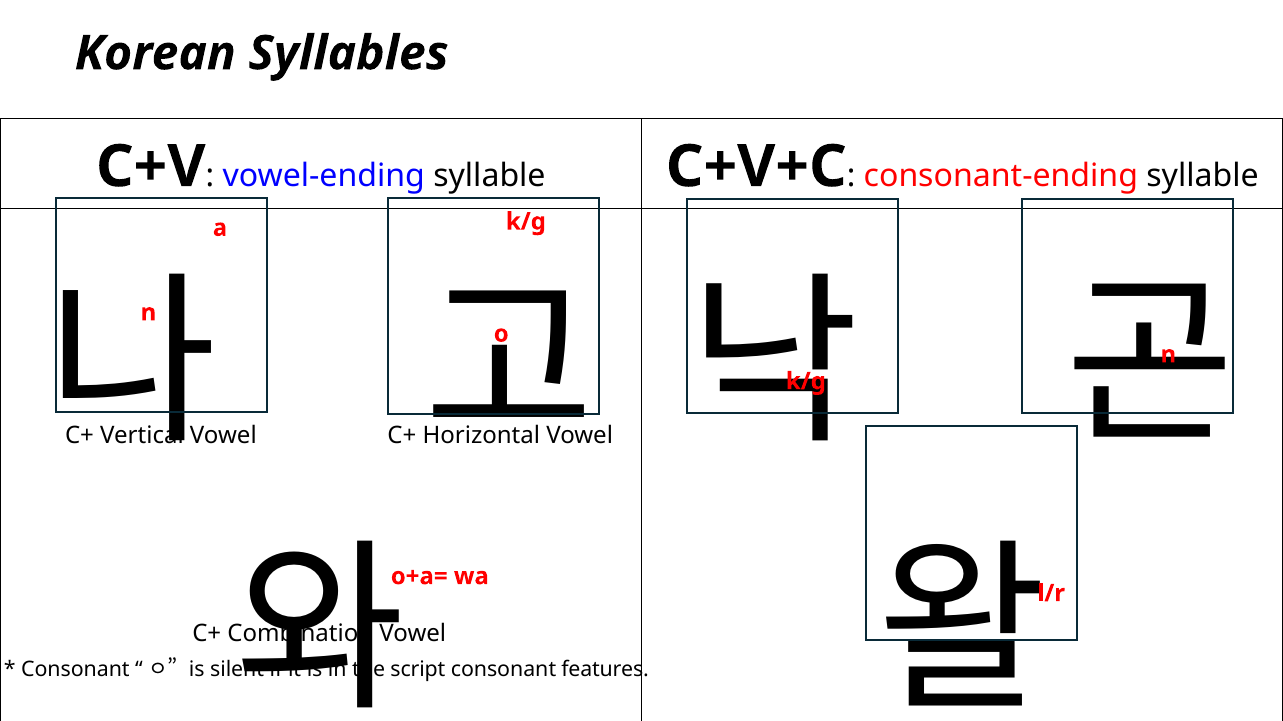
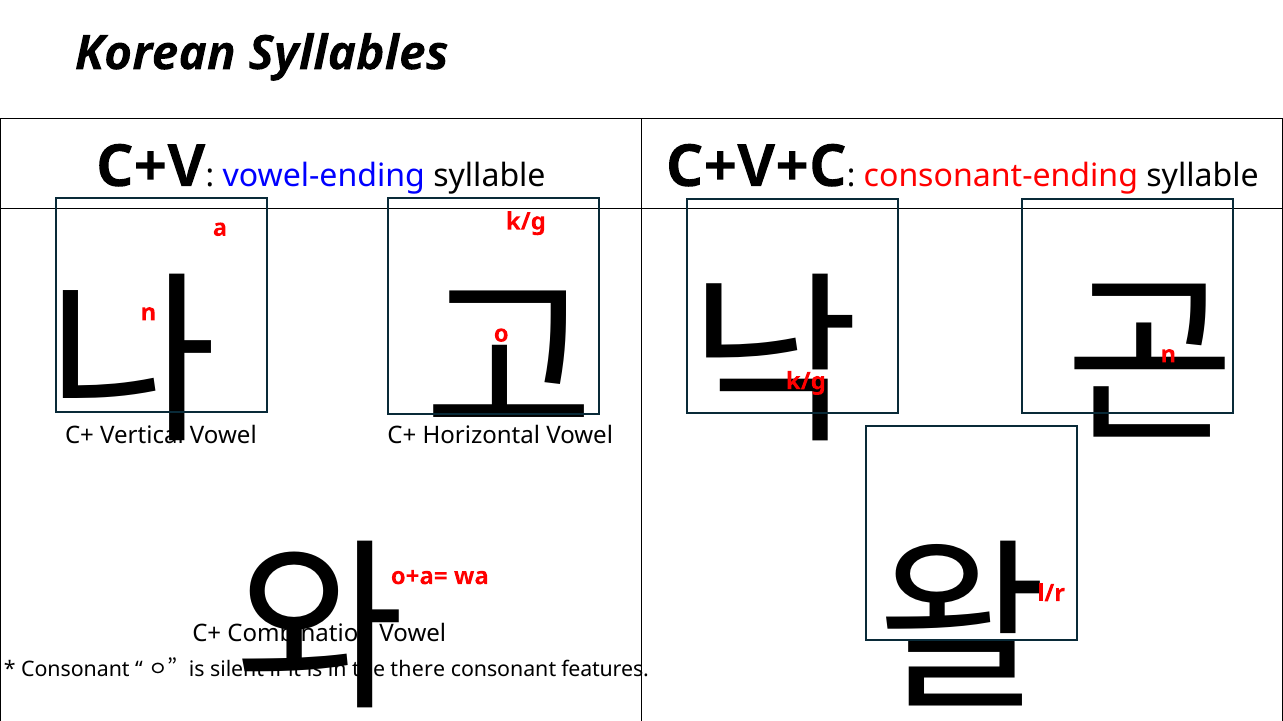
script: script -> there
